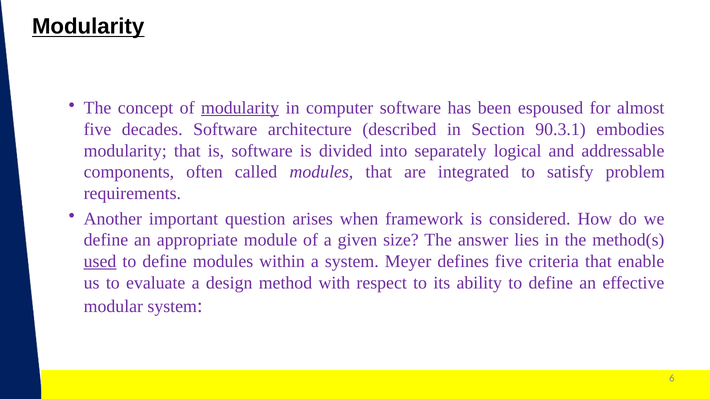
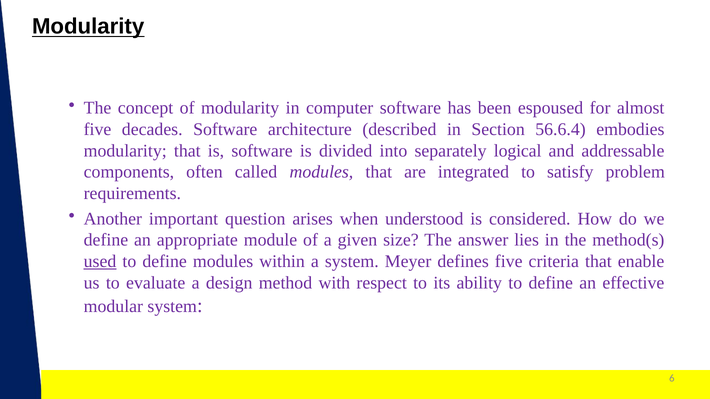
modularity at (240, 108) underline: present -> none
90.3.1: 90.3.1 -> 56.6.4
framework: framework -> understood
